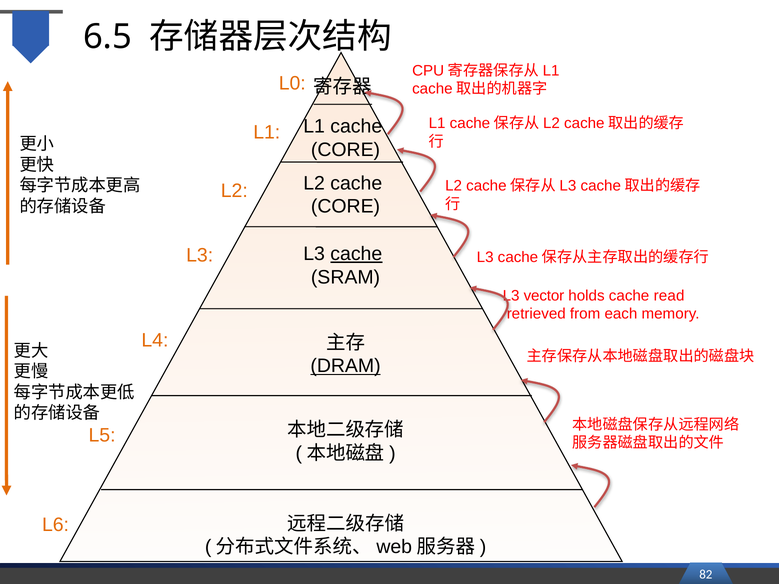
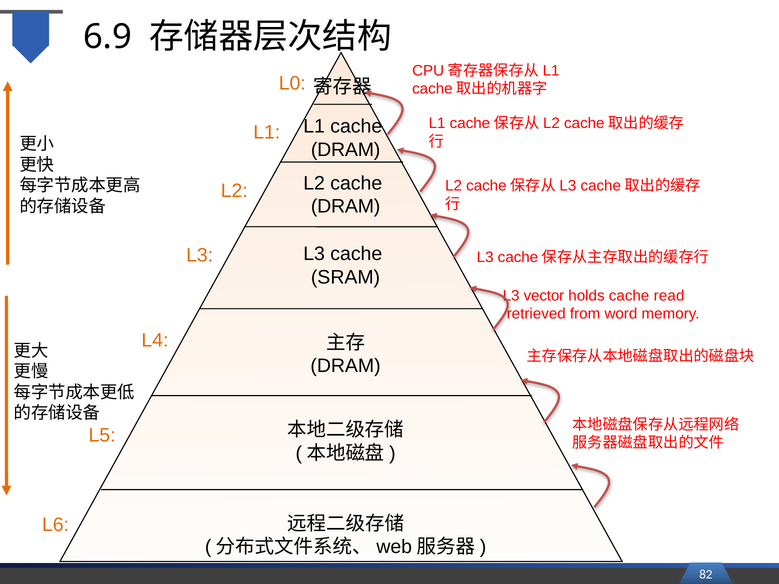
6.5: 6.5 -> 6.9
CORE at (346, 150): CORE -> DRAM
CORE at (346, 207): CORE -> DRAM
cache at (356, 254) underline: present -> none
each: each -> word
DRAM at (346, 366) underline: present -> none
